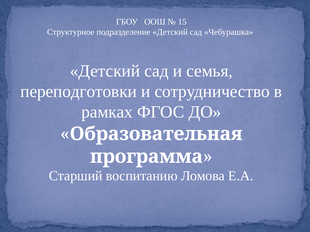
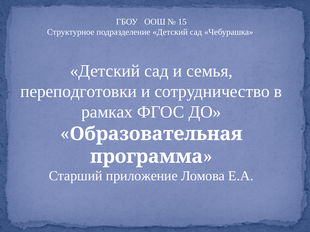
воспитанию: воспитанию -> приложение
